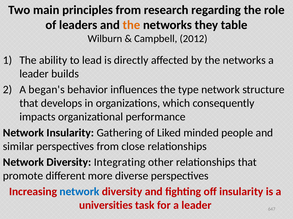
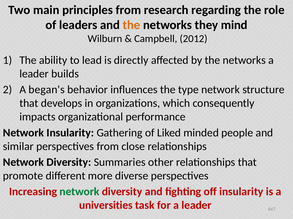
table: table -> mind
Integrating: Integrating -> Summaries
network at (79, 192) colour: blue -> green
